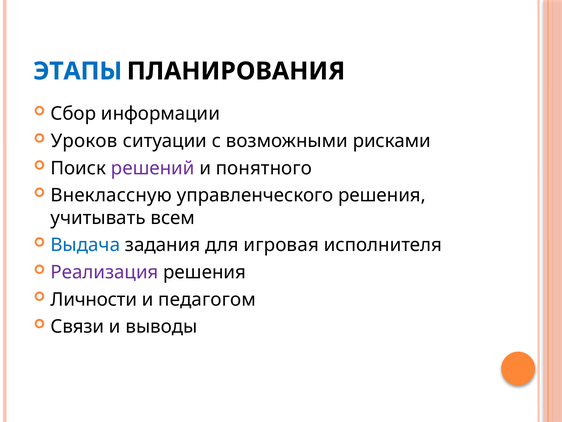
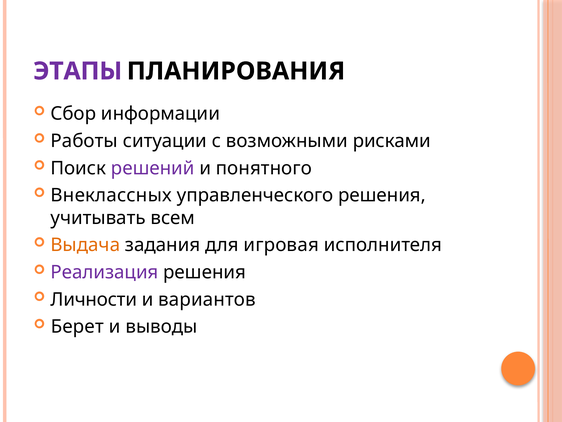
ЭТАПЫ colour: blue -> purple
Уроков: Уроков -> Работы
Внеклассную: Внеклассную -> Внеклассных
Выдача colour: blue -> orange
педагогом: педагогом -> вариантов
Связи: Связи -> Берет
